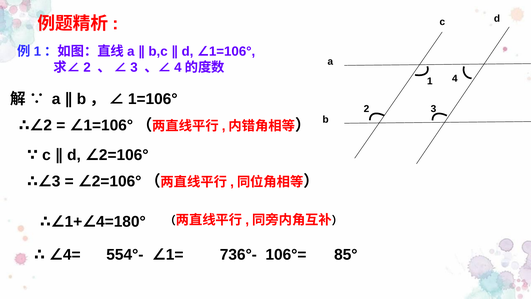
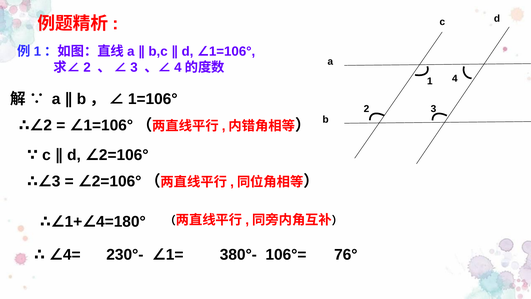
554°-: 554°- -> 230°-
736°-: 736°- -> 380°-
85°: 85° -> 76°
